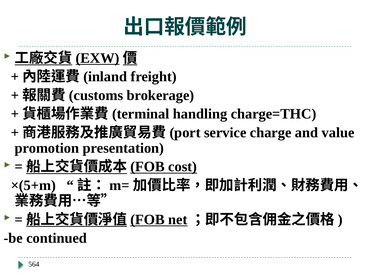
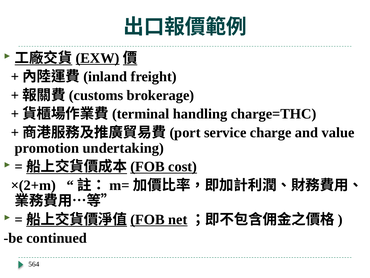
presentation: presentation -> undertaking
×(5+m: ×(5+m -> ×(2+m
